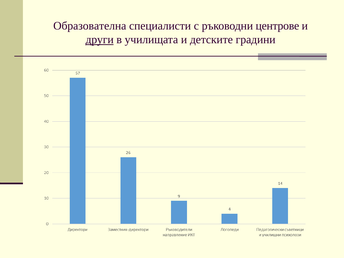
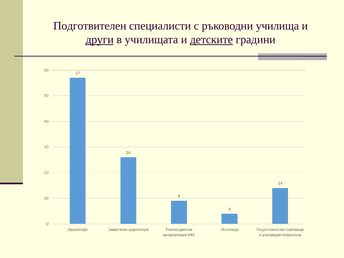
Образователна: Образователна -> Подготвителен
центрове: центрове -> училища
детските underline: none -> present
